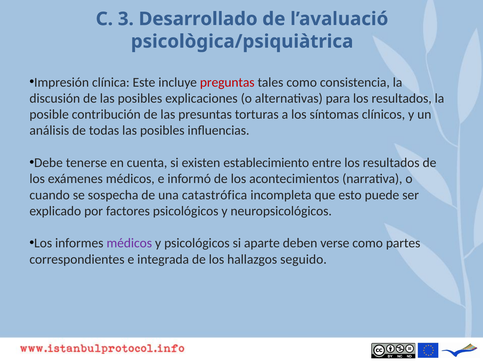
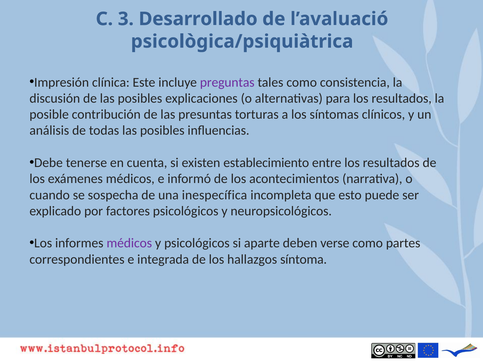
preguntas colour: red -> purple
catastrófica: catastrófica -> inespecífica
seguido: seguido -> síntoma
